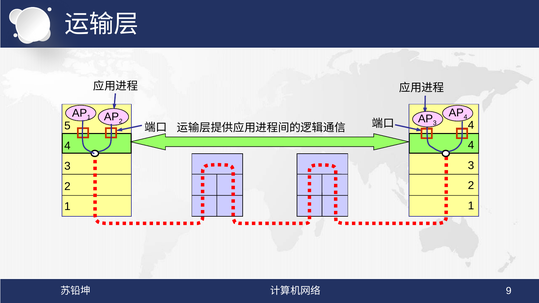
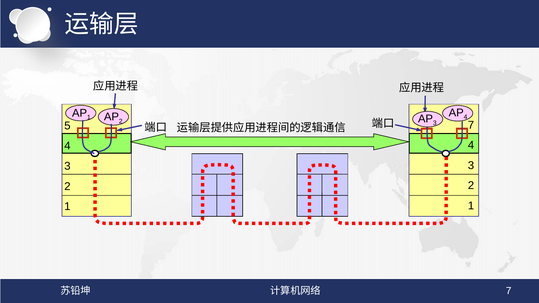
4 at (471, 125): 4 -> 7
9 at (509, 291): 9 -> 7
